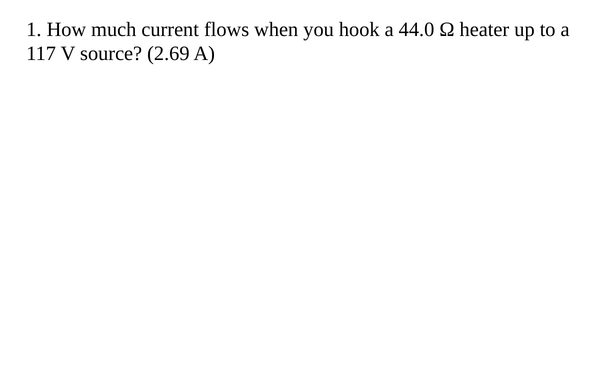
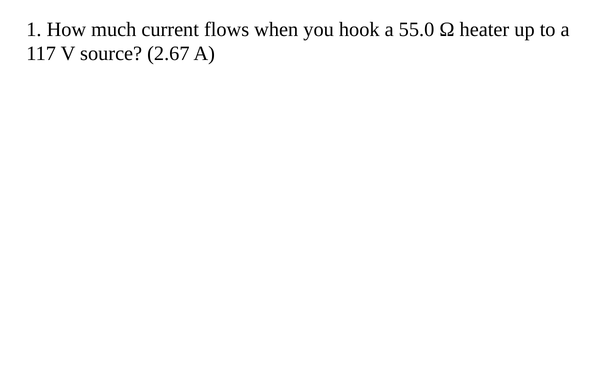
44.0: 44.0 -> 55.0
2.69: 2.69 -> 2.67
